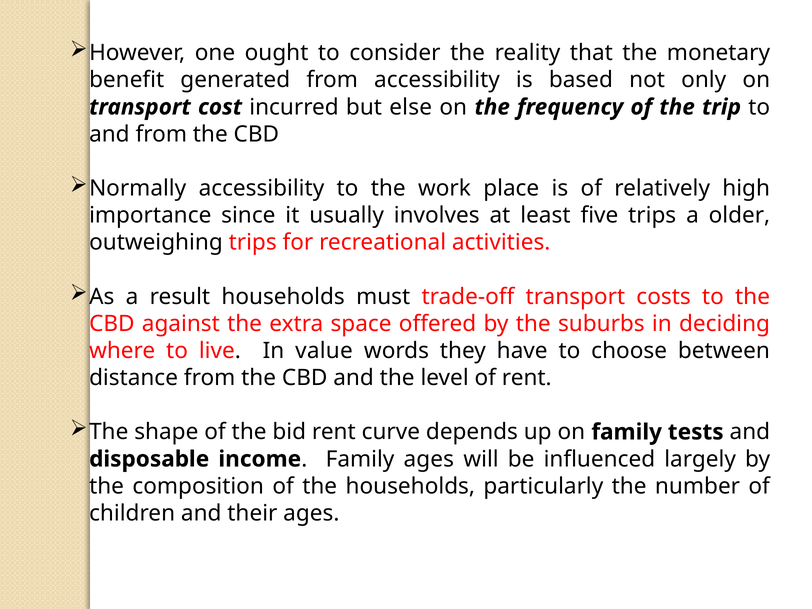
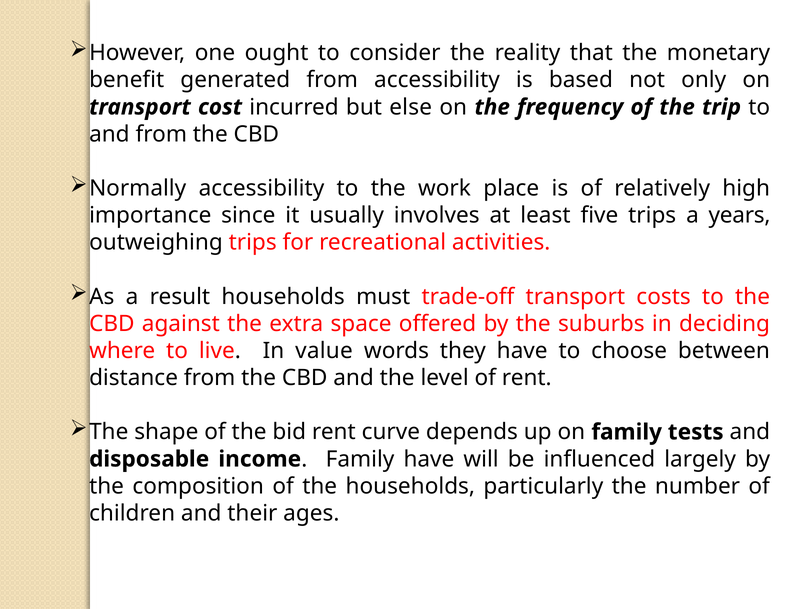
older: older -> years
Family ages: ages -> have
